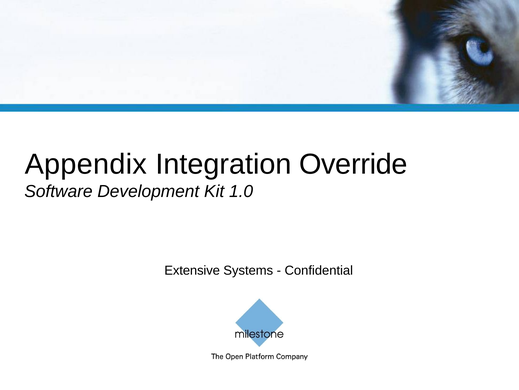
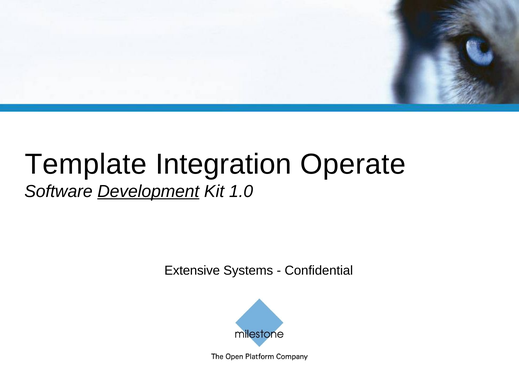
Appendix: Appendix -> Template
Override: Override -> Operate
Development underline: none -> present
